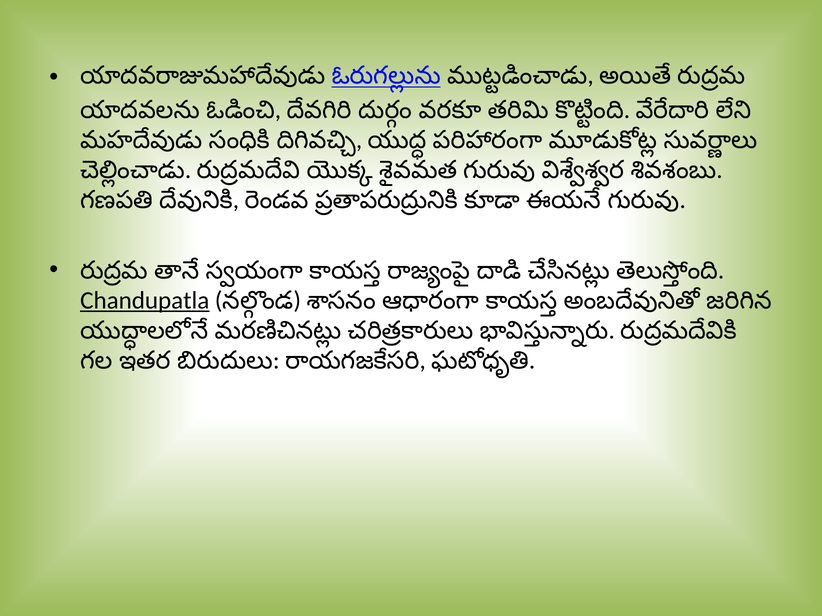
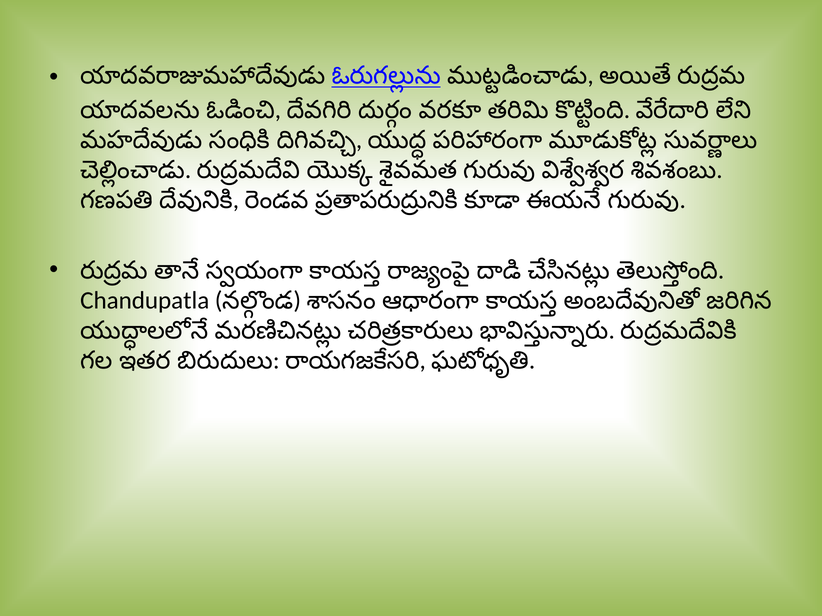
Chandupatla underline: present -> none
